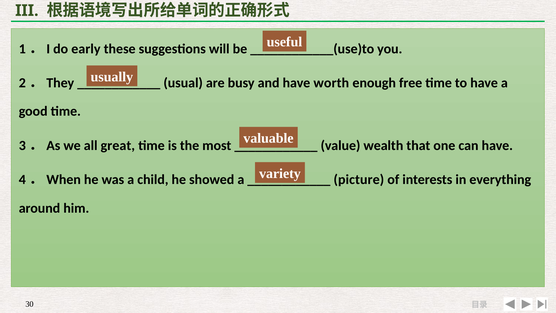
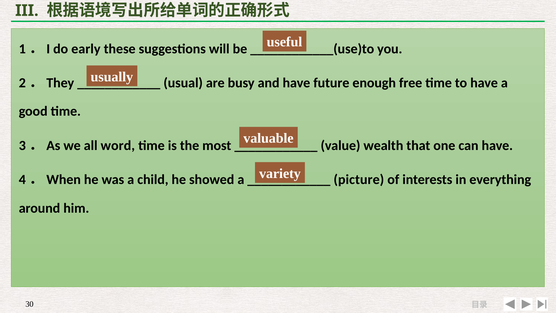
worth: worth -> future
great: great -> word
